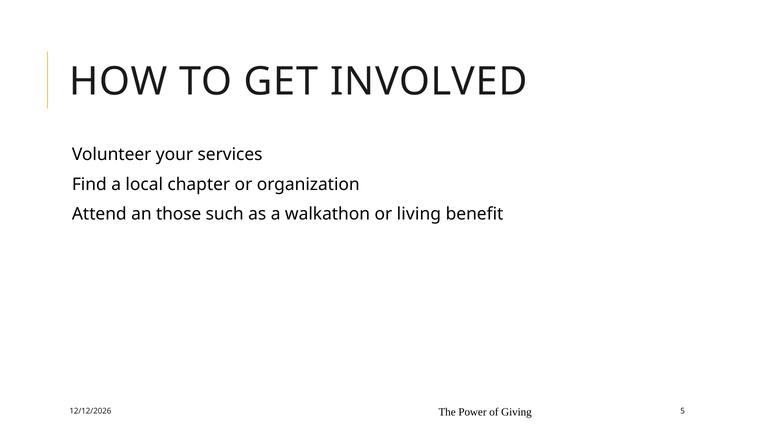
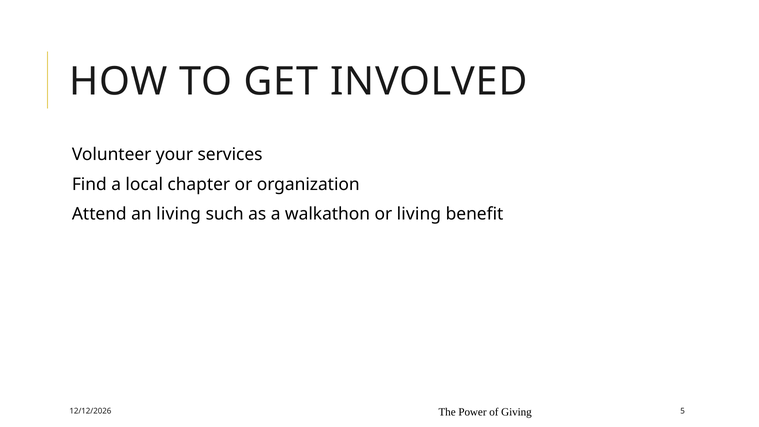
an those: those -> living
